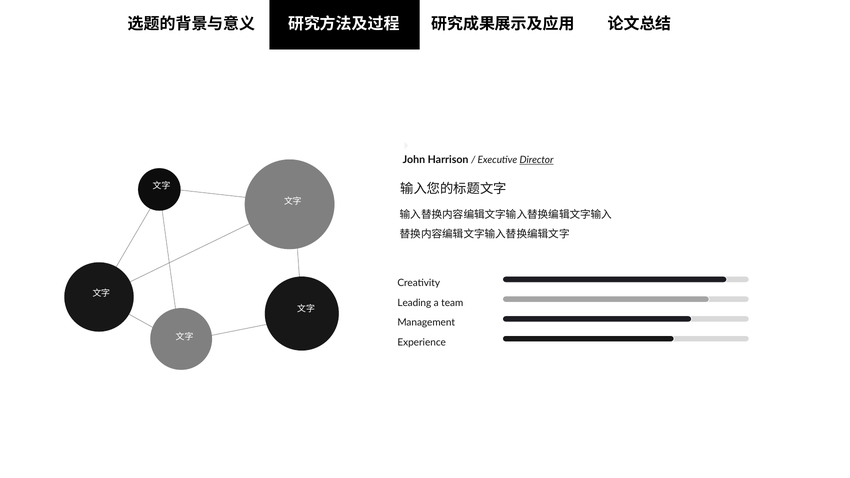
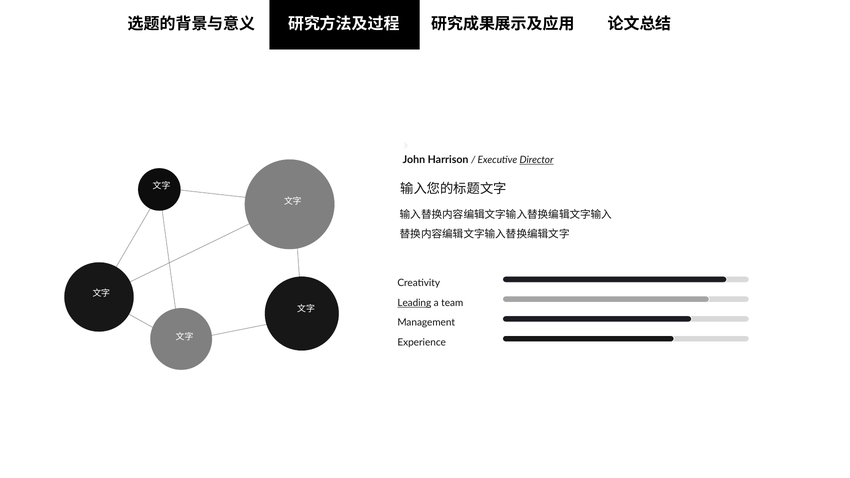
Leading underline: none -> present
